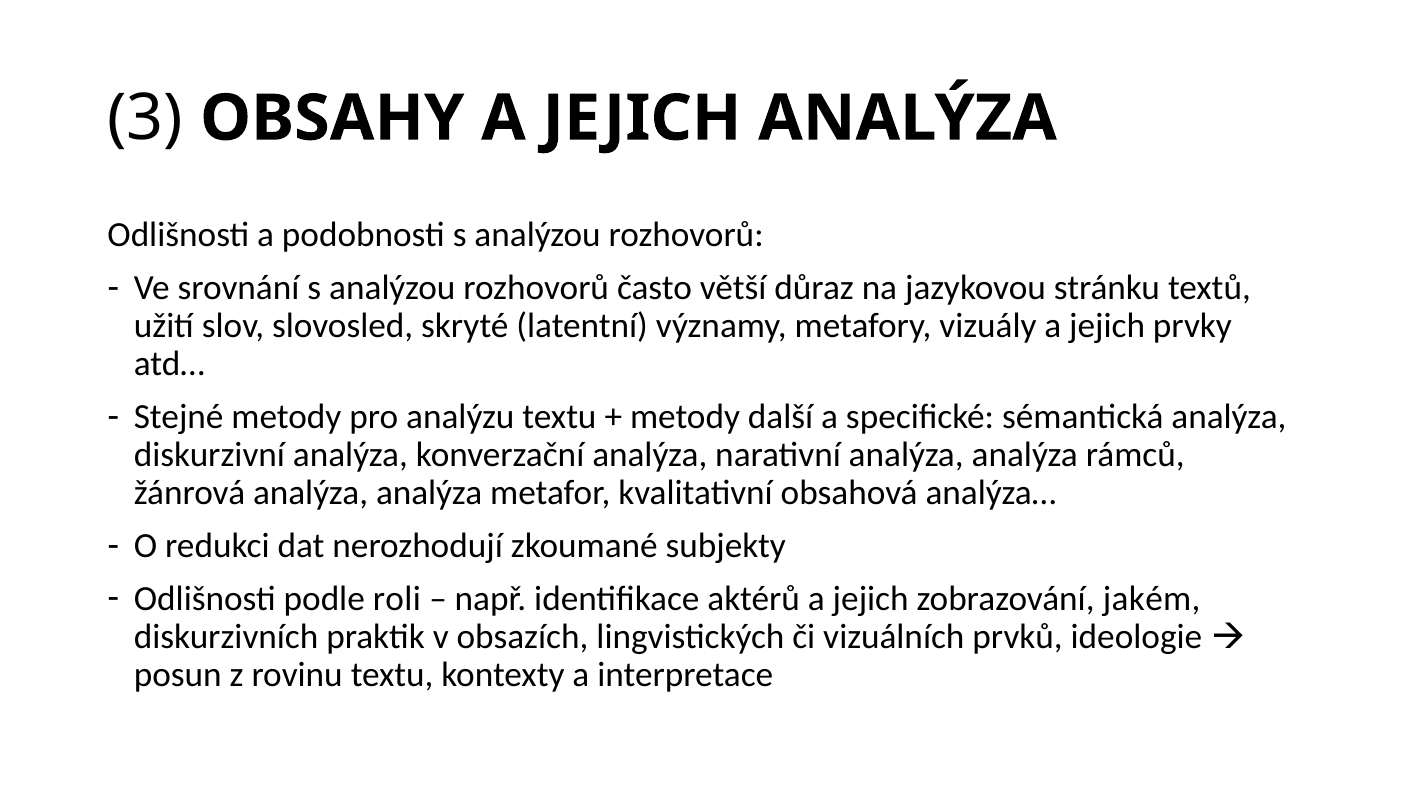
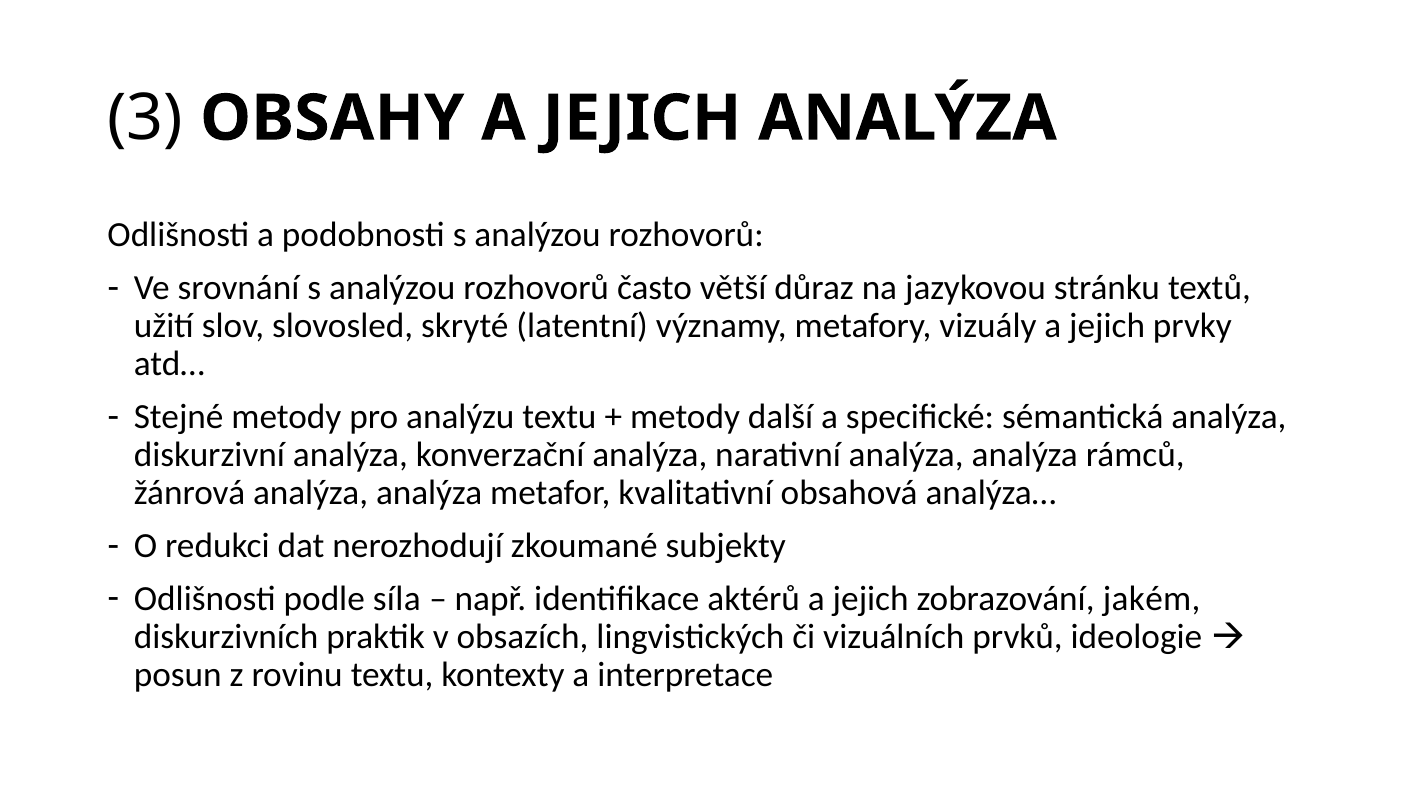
roli: roli -> síla
